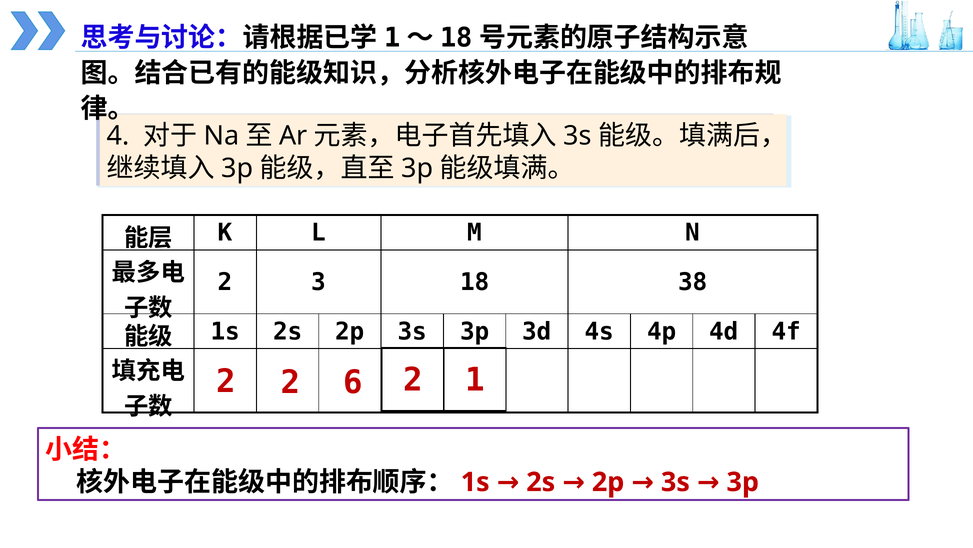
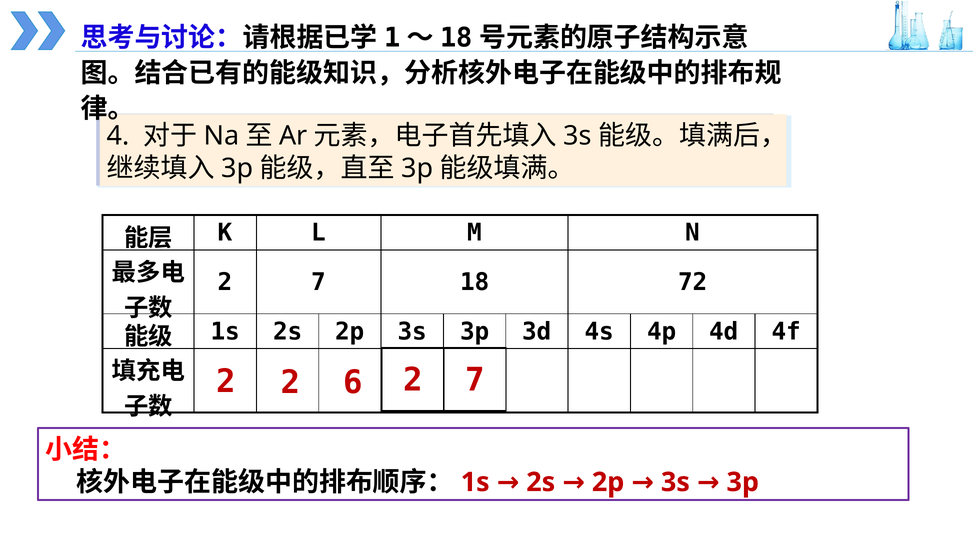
3 at (319, 282): 3 -> 7
38: 38 -> 72
1 at (475, 379): 1 -> 7
